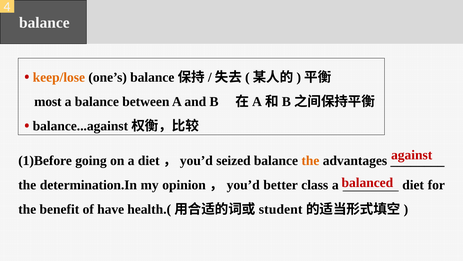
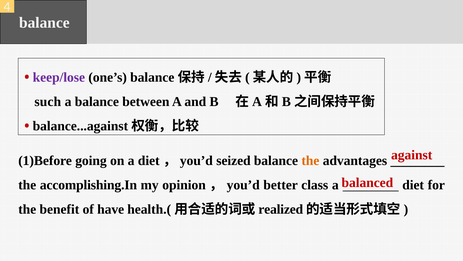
keep/lose colour: orange -> purple
most: most -> such
determination.In: determination.In -> accomplishing.In
student: student -> realized
